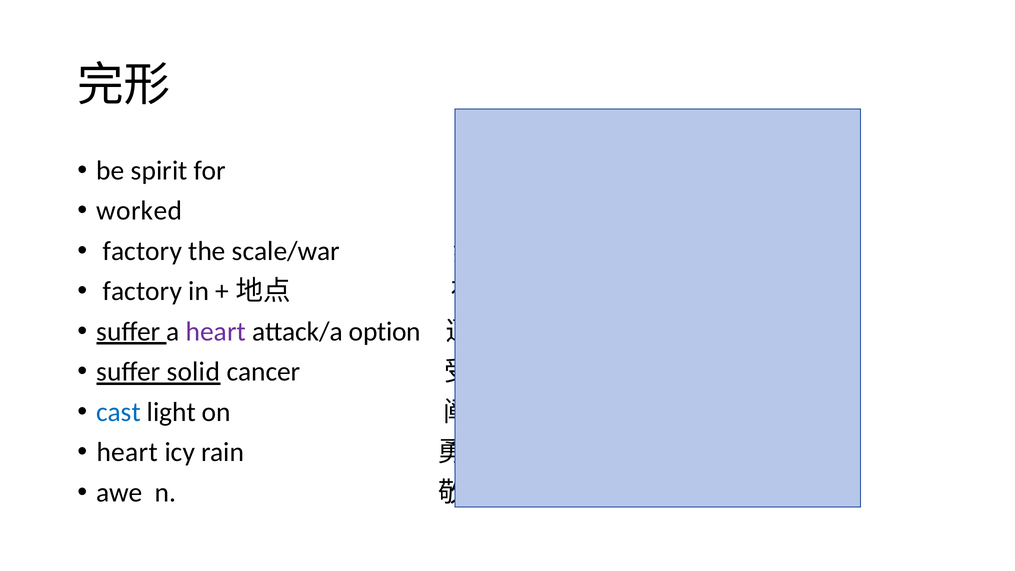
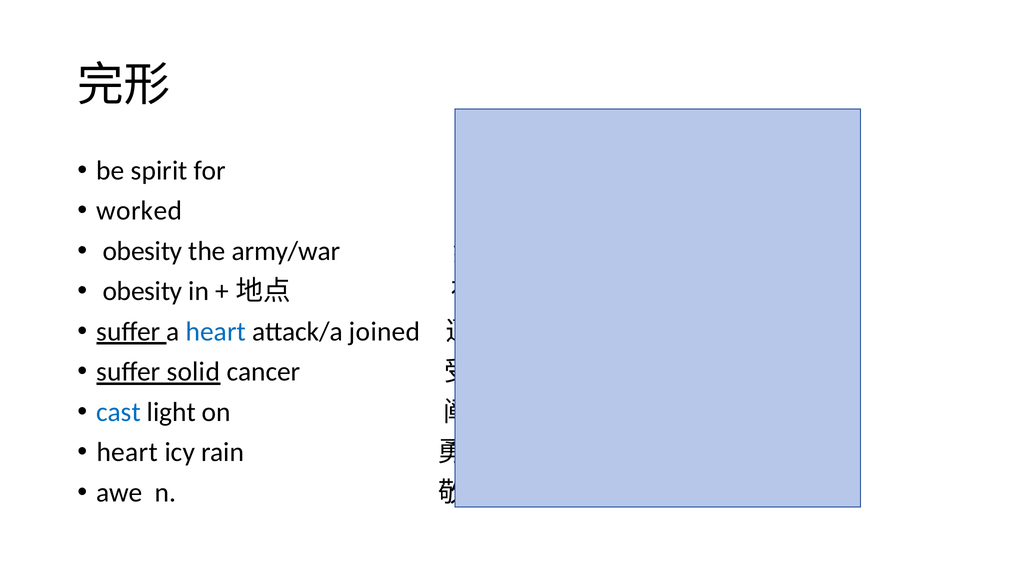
factory at (142, 251): factory -> obesity
scale/war: scale/war -> army/war
factory at (142, 291): factory -> obesity
heart at (216, 331) colour: purple -> blue
option: option -> joined
